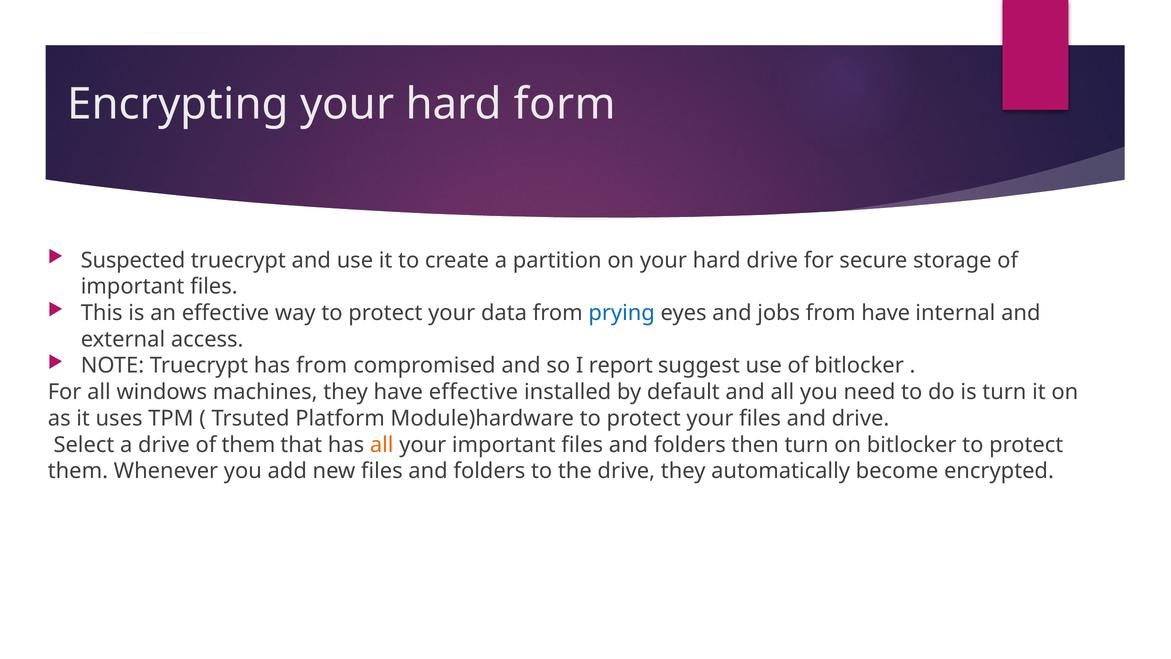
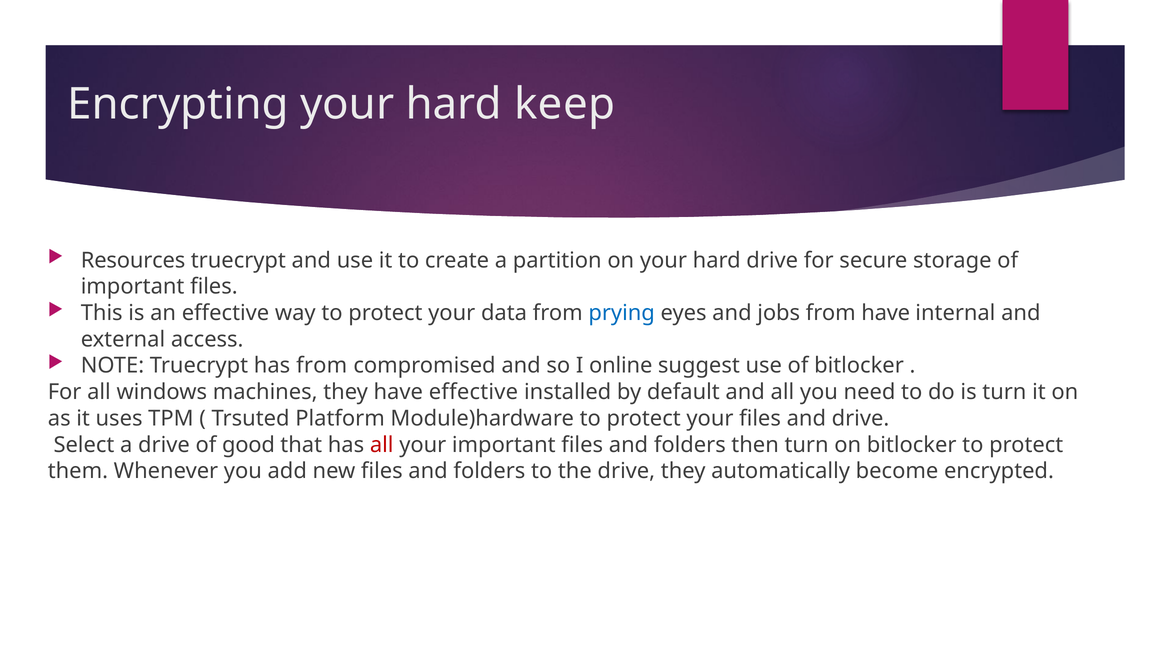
form: form -> keep
Suspected: Suspected -> Resources
report: report -> online
of them: them -> good
all at (382, 445) colour: orange -> red
